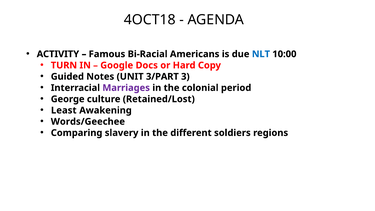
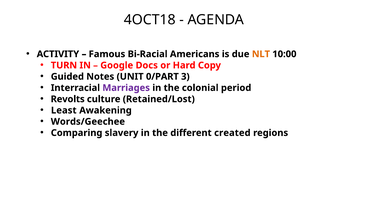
NLT colour: blue -> orange
3/PART: 3/PART -> 0/PART
George: George -> Revolts
soldiers: soldiers -> created
